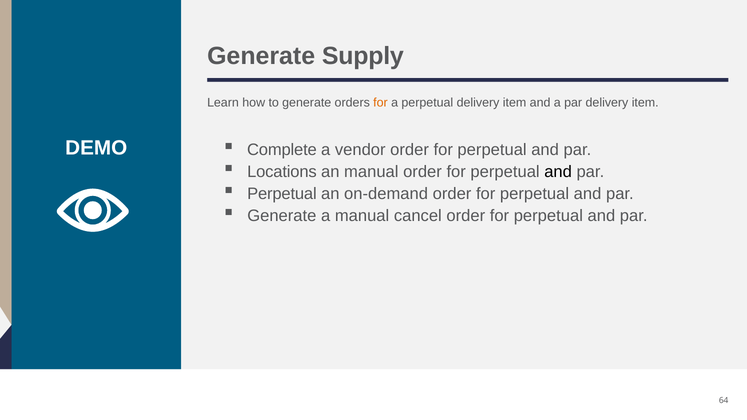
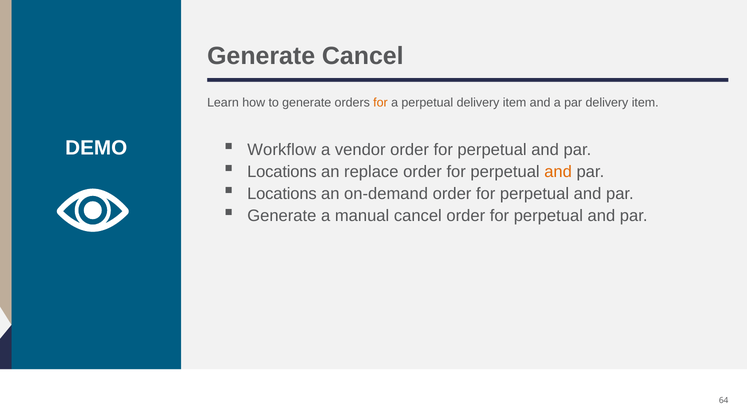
Generate Supply: Supply -> Cancel
Complete: Complete -> Workflow
an manual: manual -> replace
and at (558, 172) colour: black -> orange
Perpetual at (282, 194): Perpetual -> Locations
